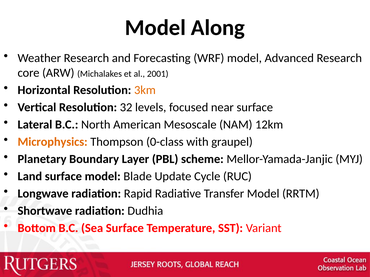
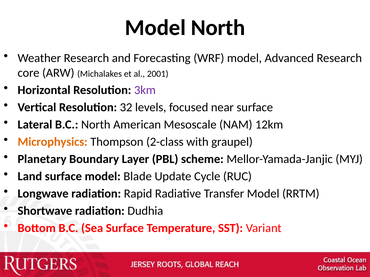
Model Along: Along -> North
3km colour: orange -> purple
0-class: 0-class -> 2-class
